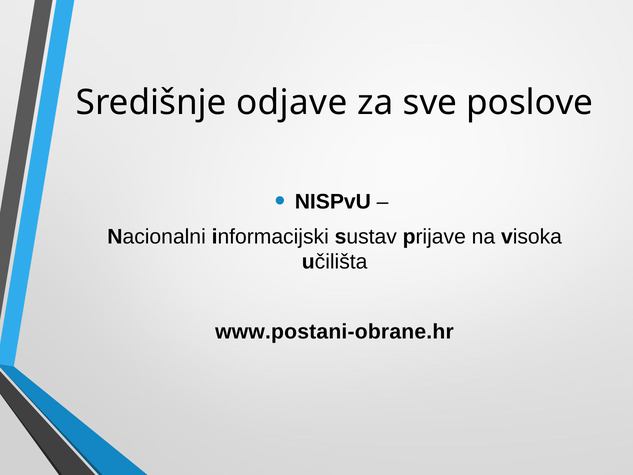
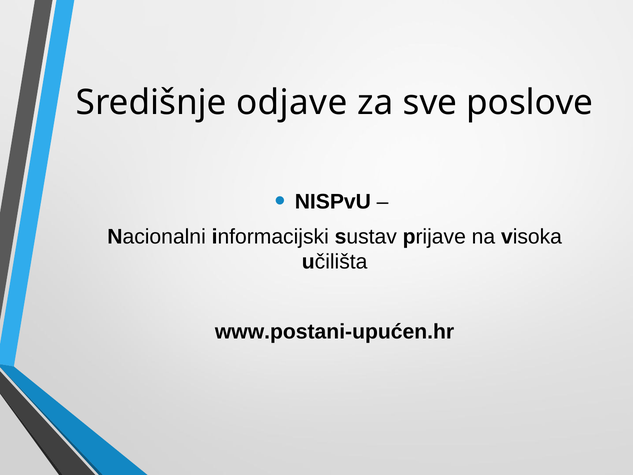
www.postani-obrane.hr: www.postani-obrane.hr -> www.postani-upućen.hr
